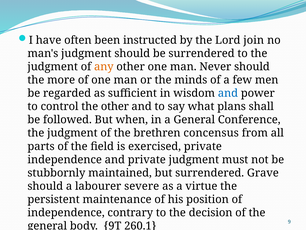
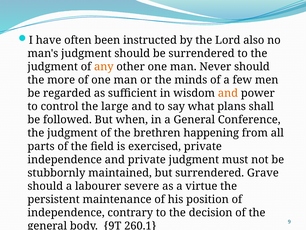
join: join -> also
and at (228, 93) colour: blue -> orange
the other: other -> large
concensus: concensus -> happening
